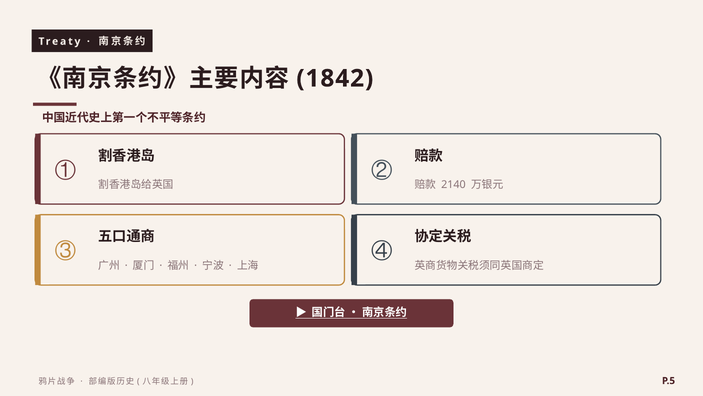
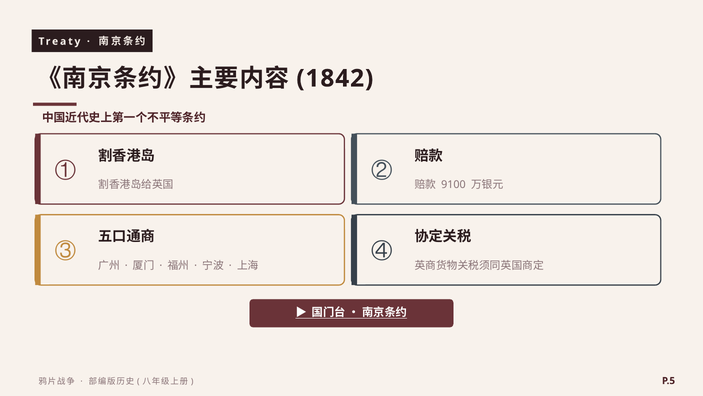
2140: 2140 -> 9100
